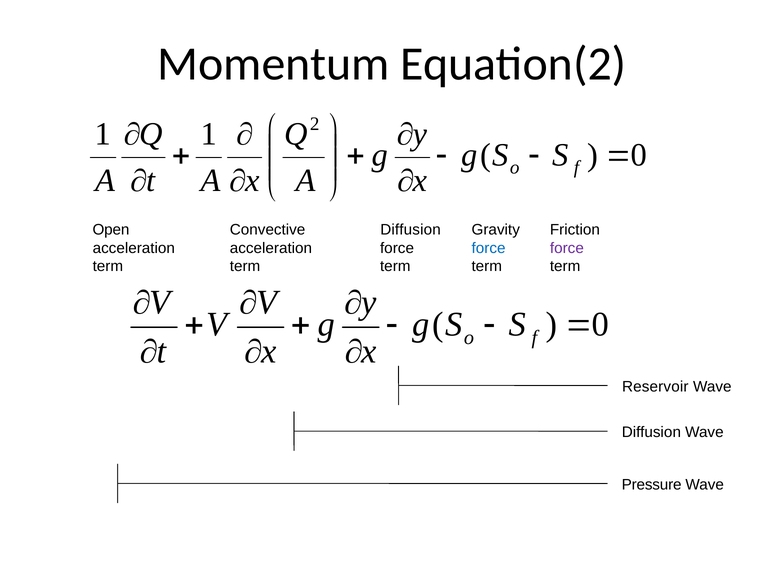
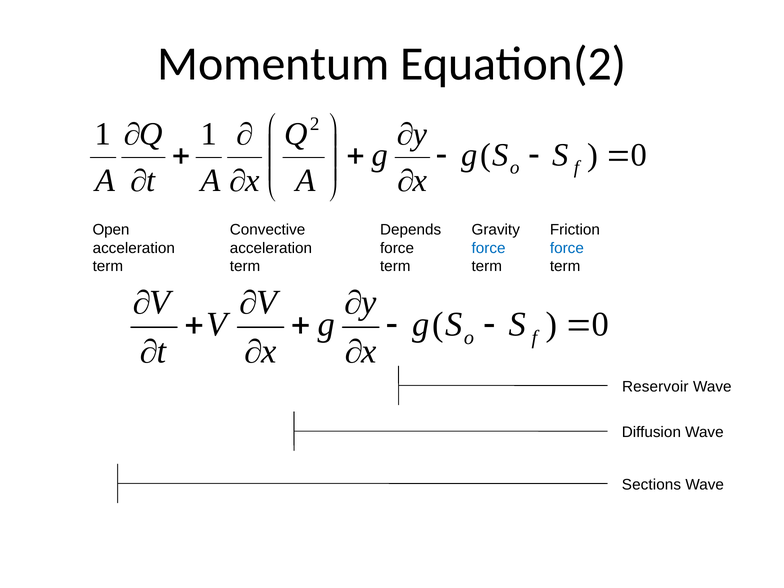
Diffusion at (411, 230): Diffusion -> Depends
force at (567, 248) colour: purple -> blue
Pressure: Pressure -> Sections
